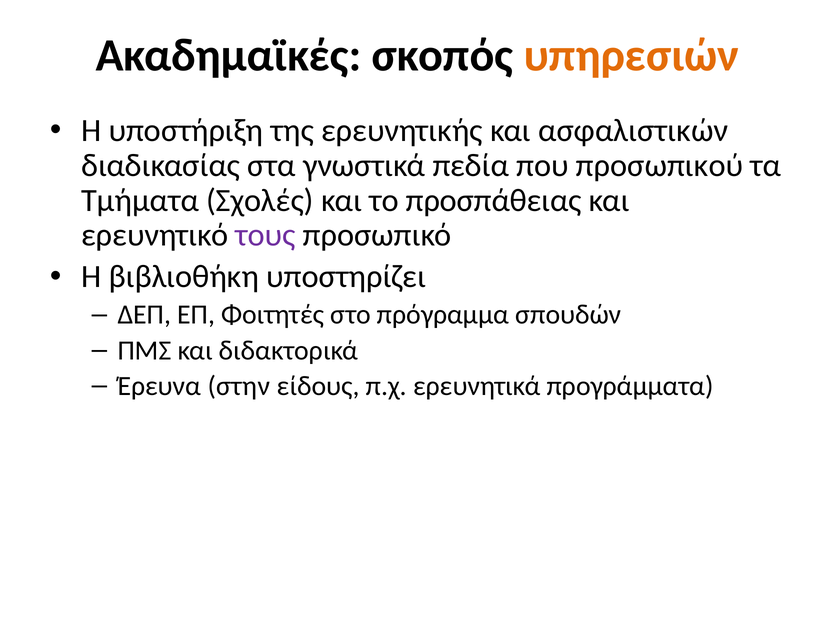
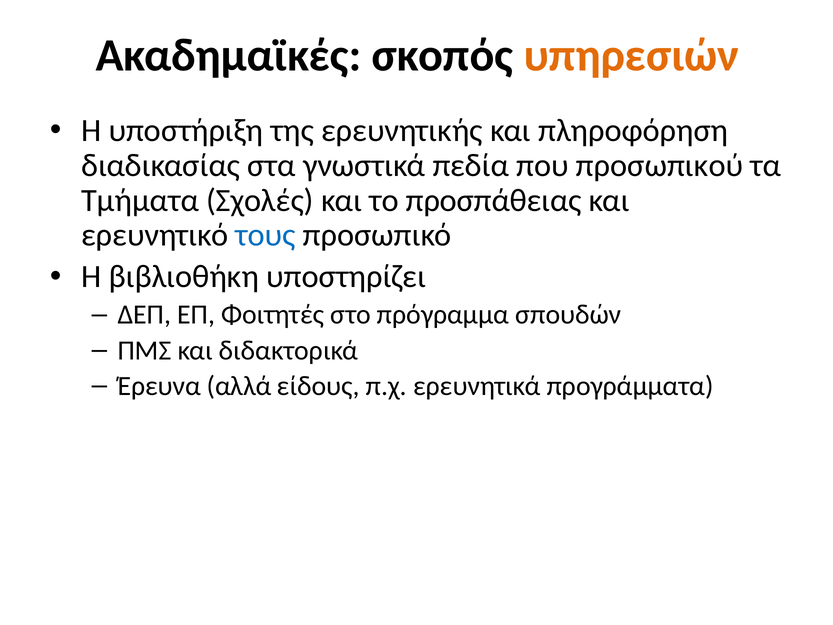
ασφαλιστικών: ασφαλιστικών -> πληροφόρηση
τους colour: purple -> blue
στην: στην -> αλλά
